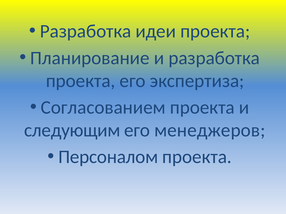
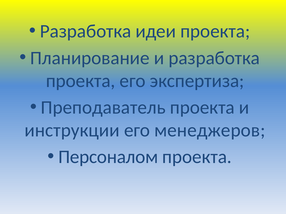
Согласованием: Согласованием -> Преподаватель
следующим: следующим -> инструкции
